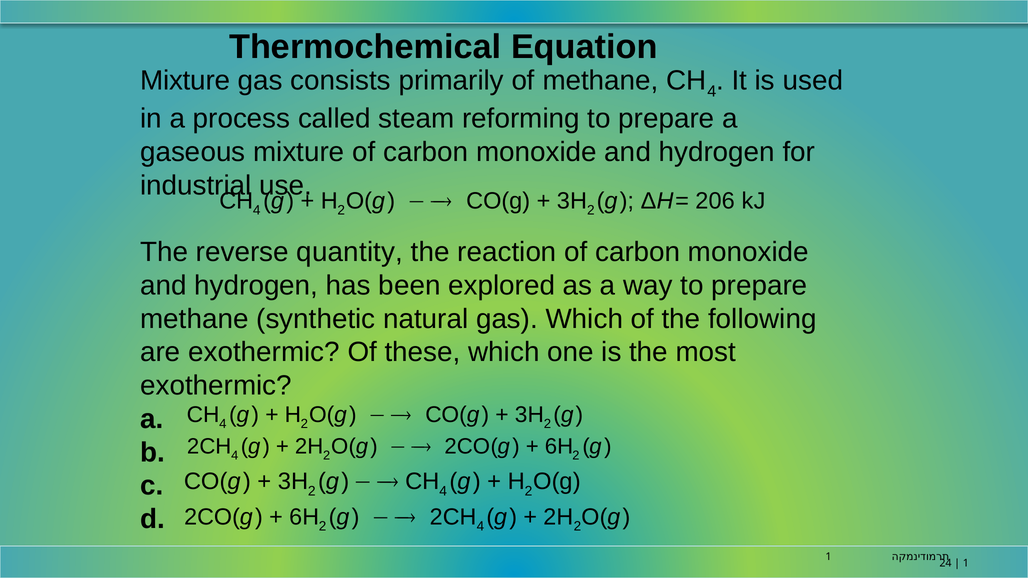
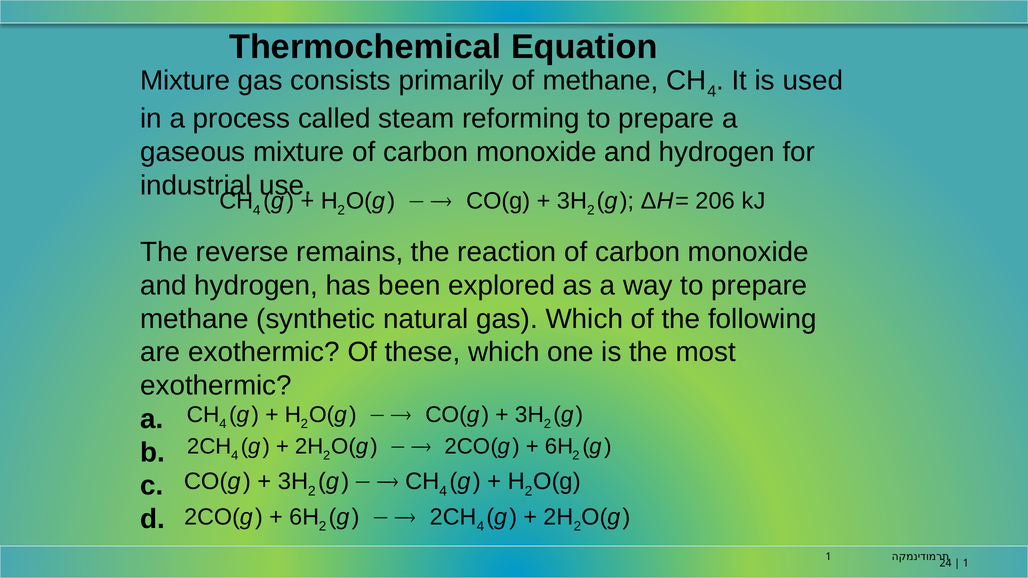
quantity: quantity -> remains
